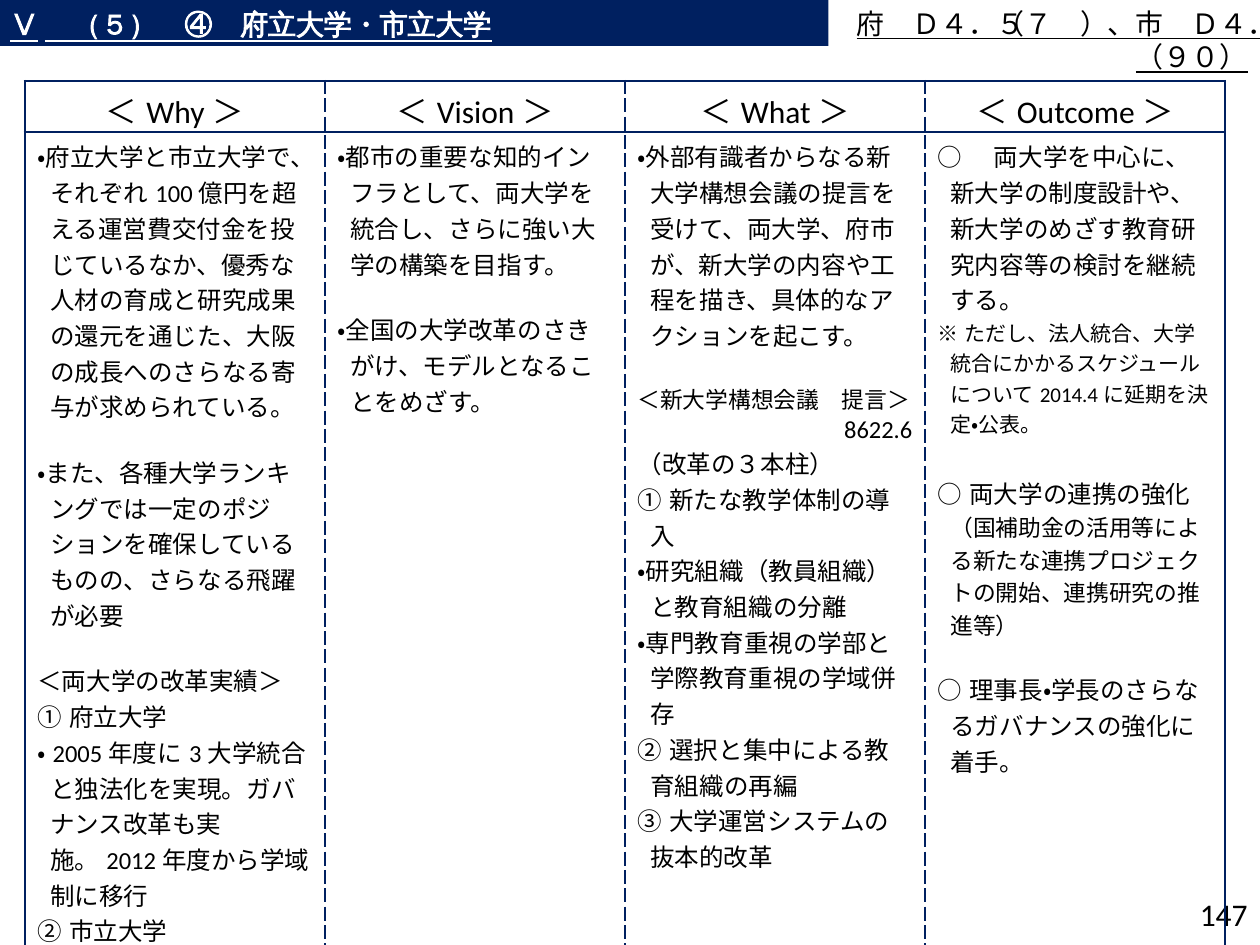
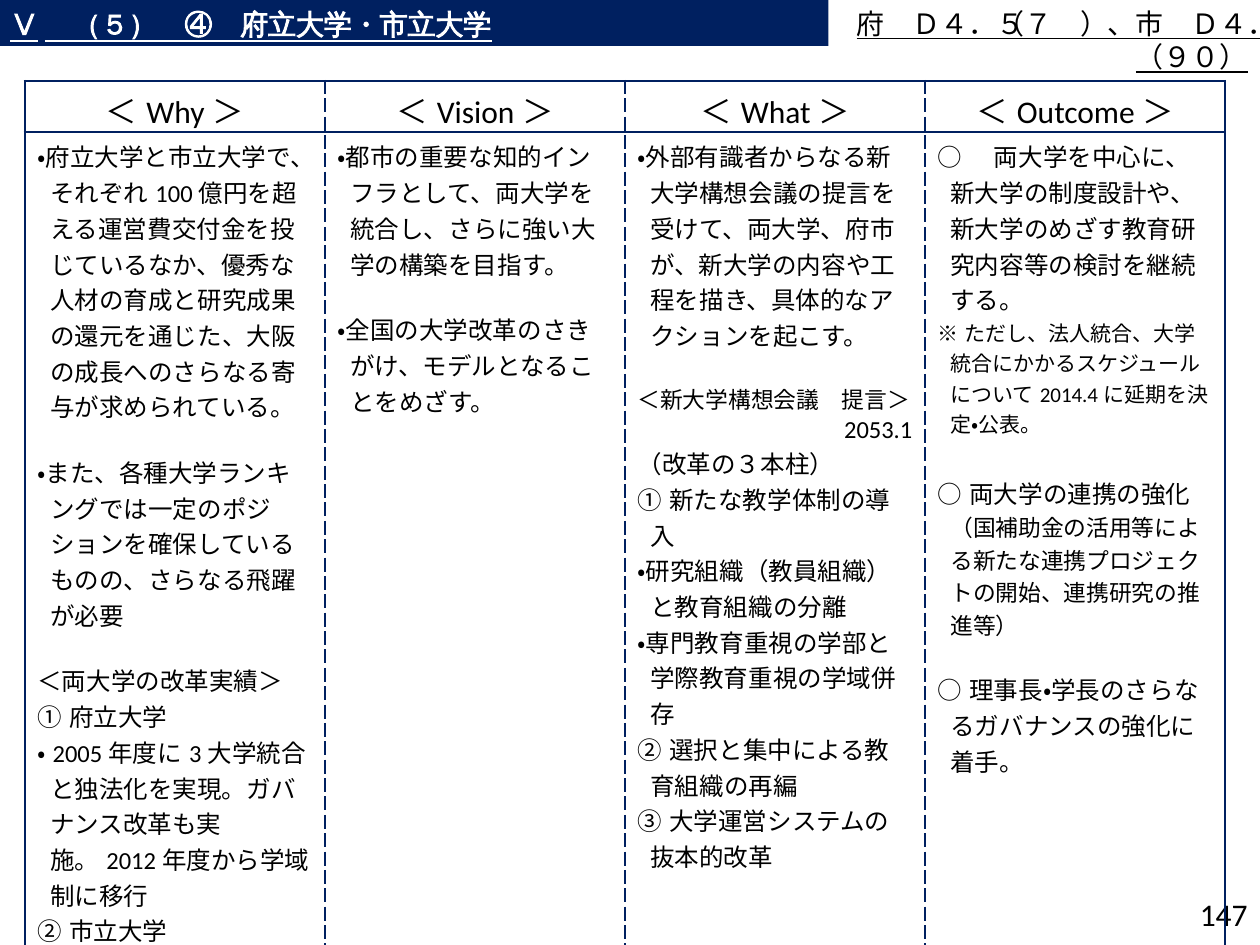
8622.6: 8622.6 -> 2053.1
